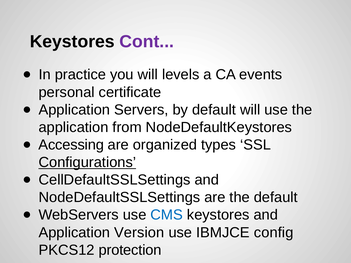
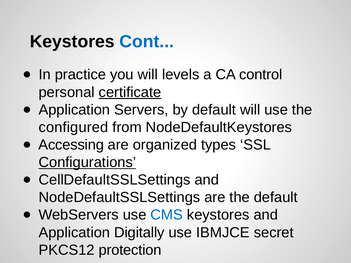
Cont colour: purple -> blue
events: events -> control
certificate underline: none -> present
application at (74, 127): application -> configured
Version: Version -> Digitally
config: config -> secret
